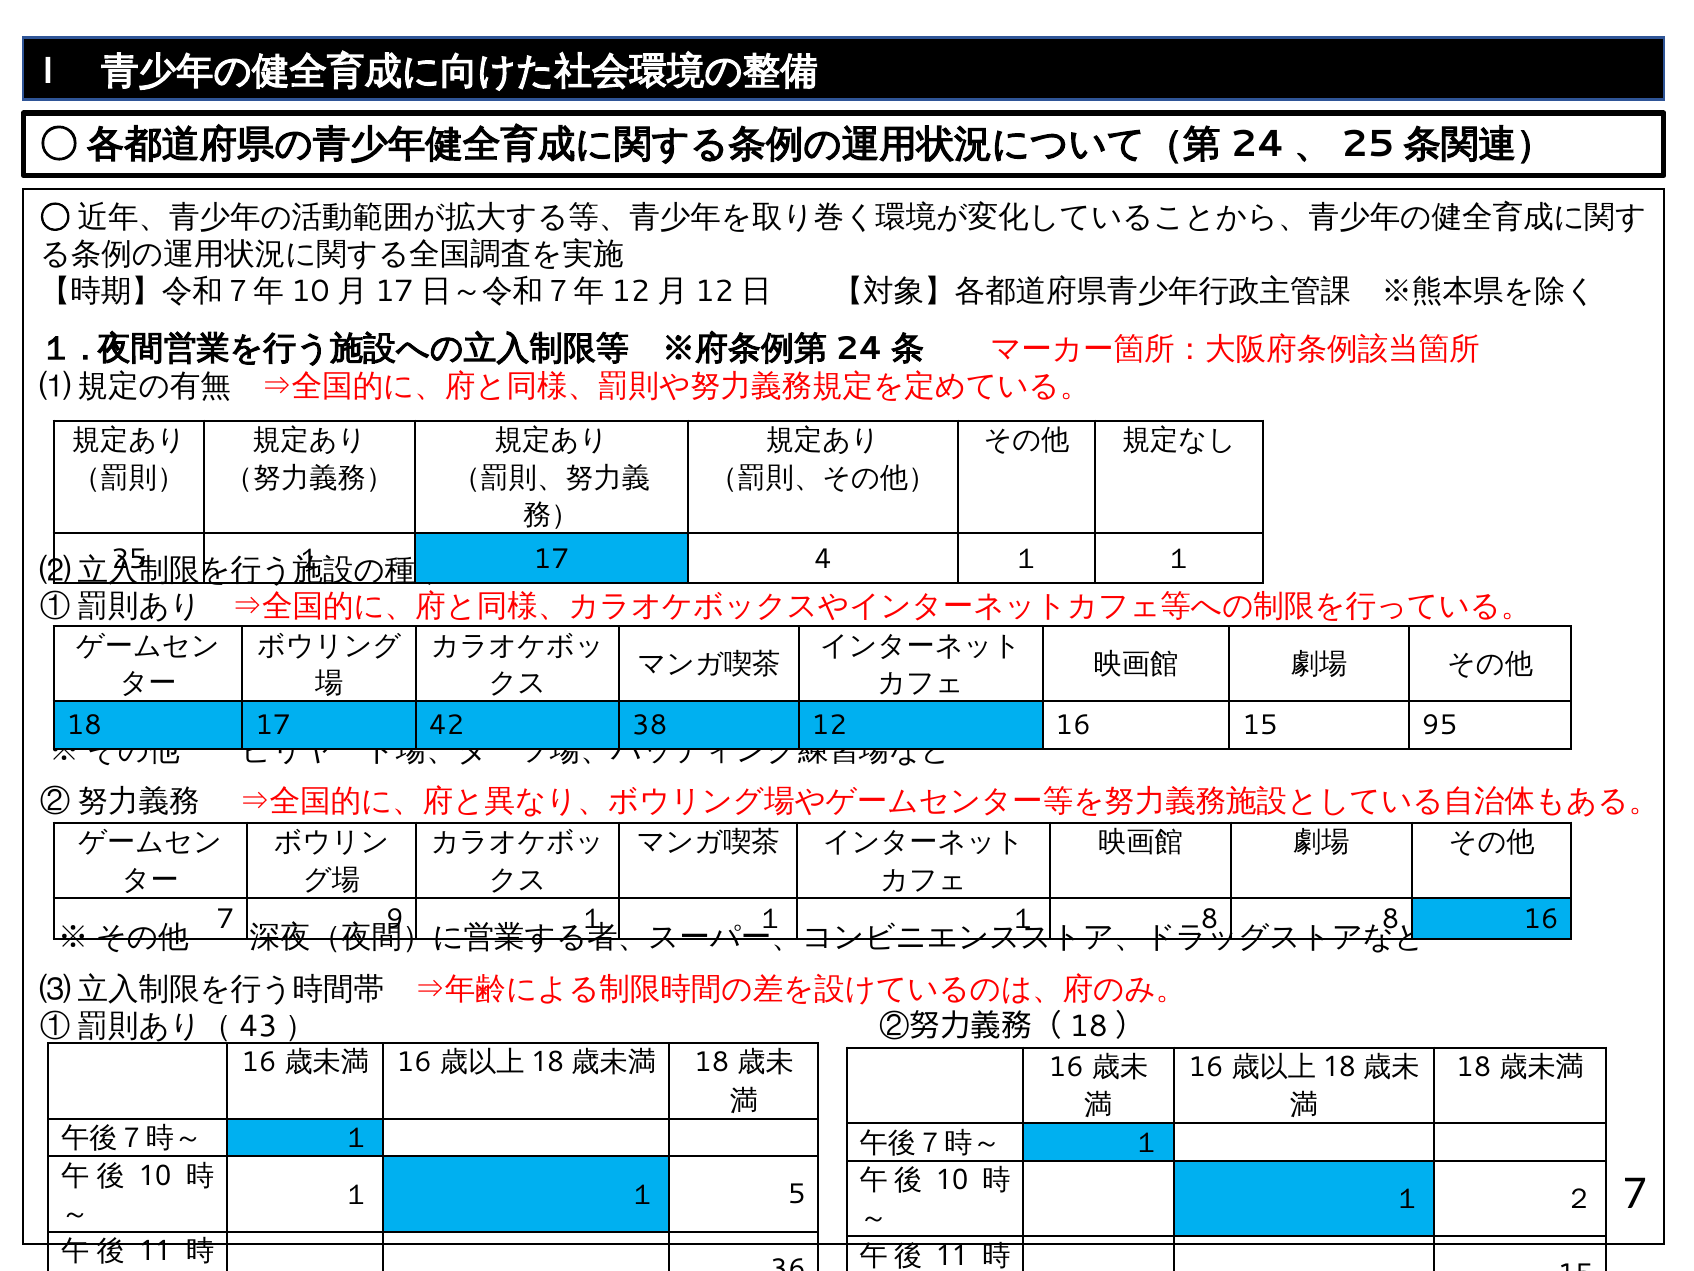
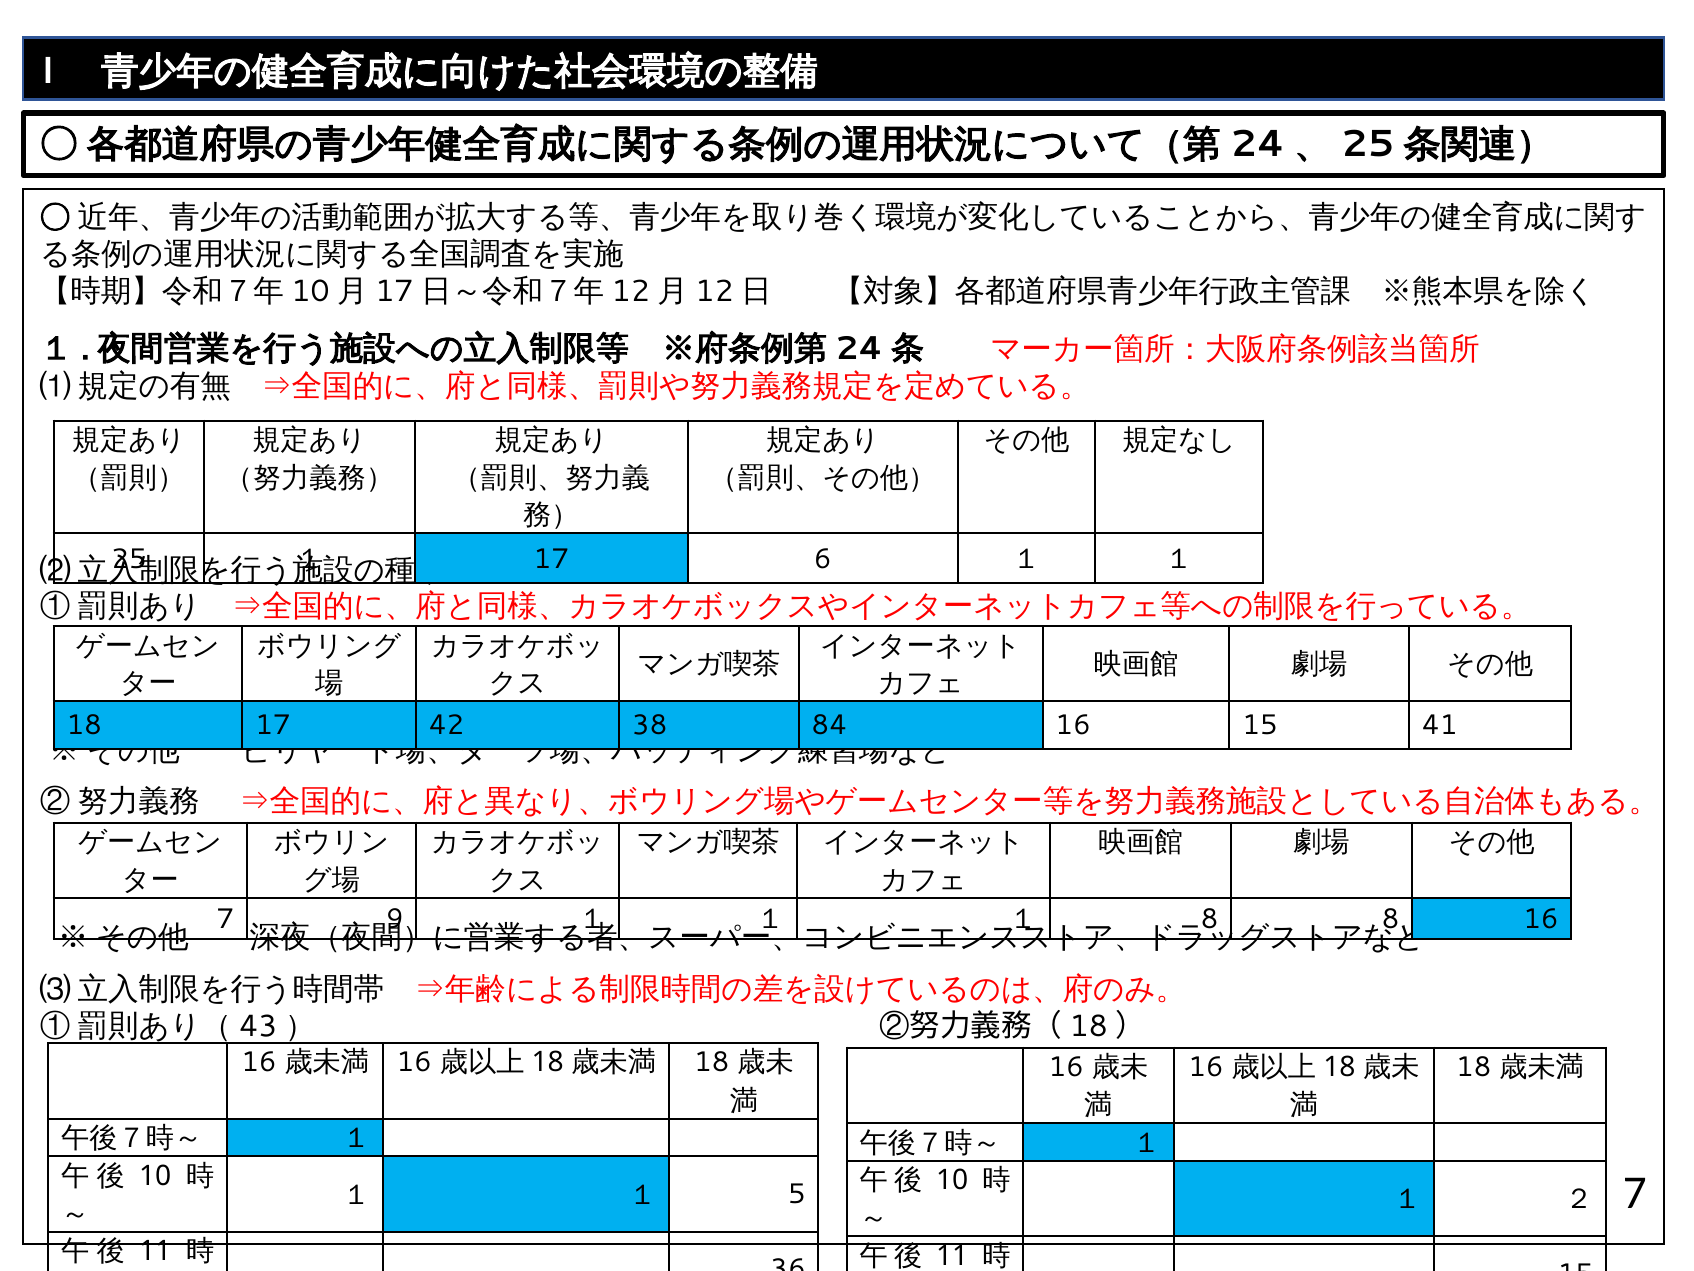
4: 4 -> 6
12: 12 -> 84
95: 95 -> 41
